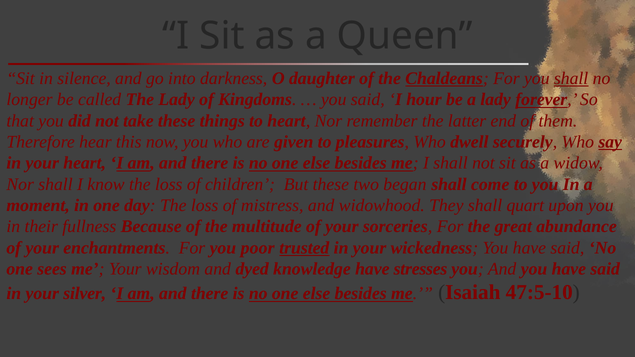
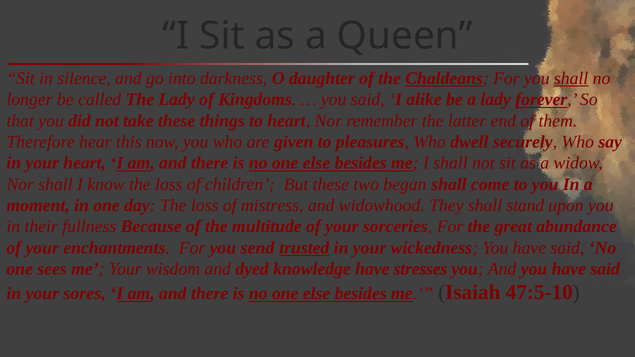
hour: hour -> alike
say underline: present -> none
quart: quart -> stand
poor: poor -> send
silver: silver -> sores
